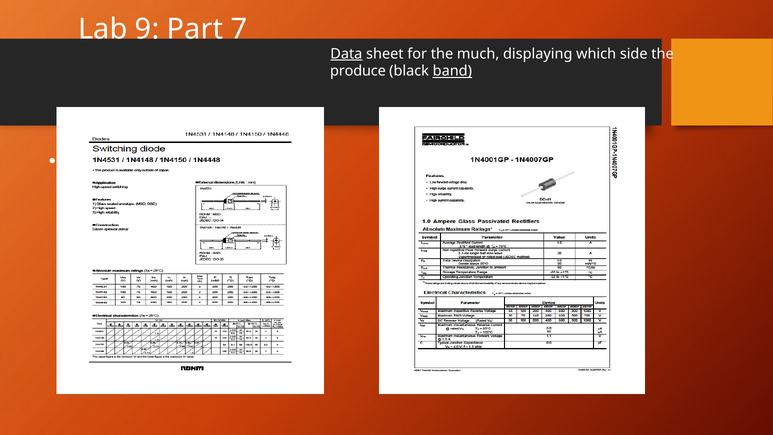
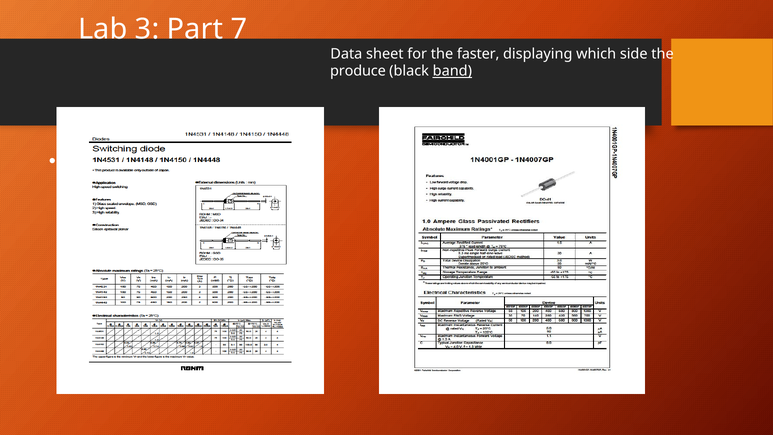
9: 9 -> 3
Data underline: present -> none
much: much -> faster
